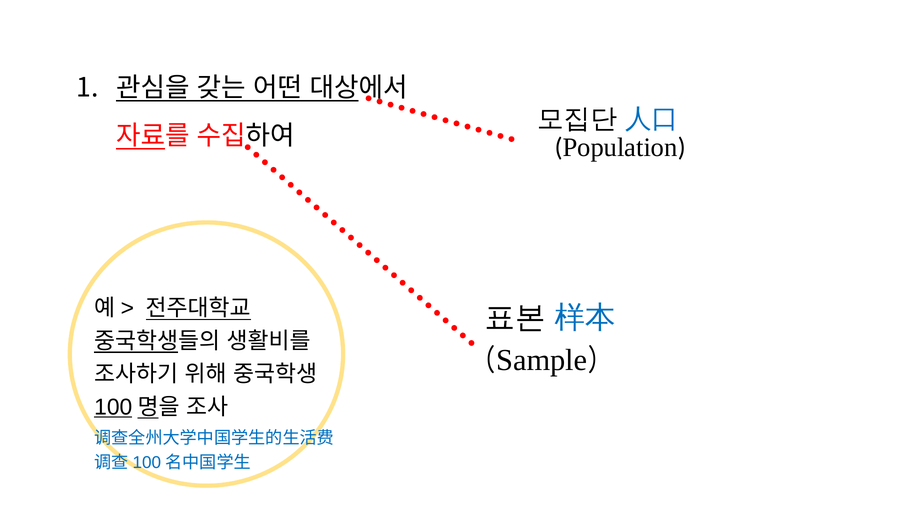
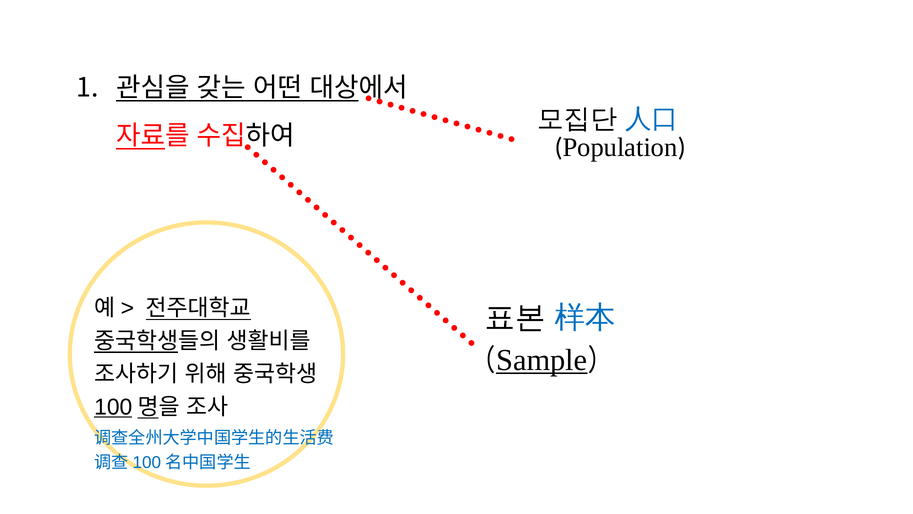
Sample underline: none -> present
